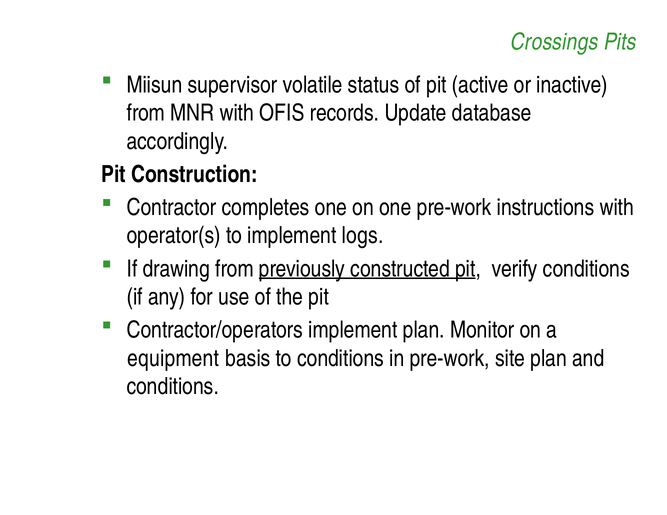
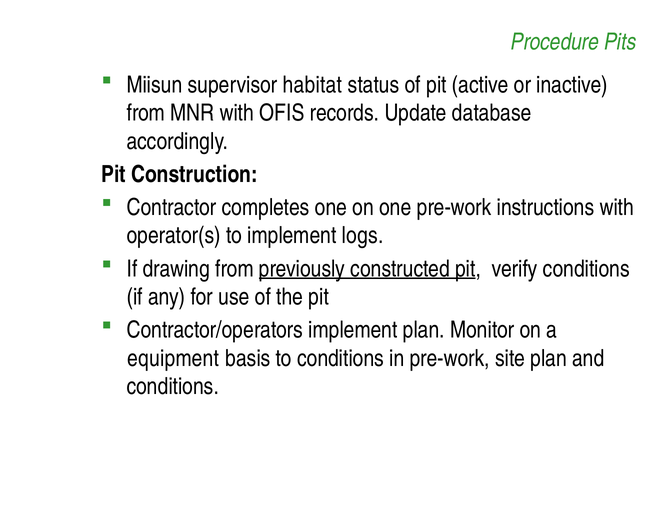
Crossings: Crossings -> Procedure
volatile: volatile -> habitat
